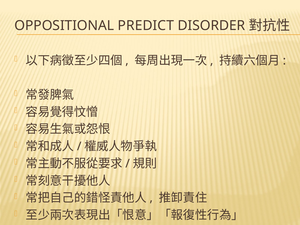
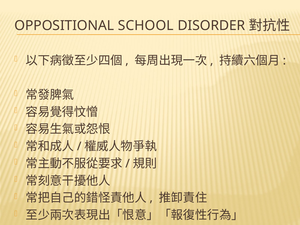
PREDICT: PREDICT -> SCHOOL
